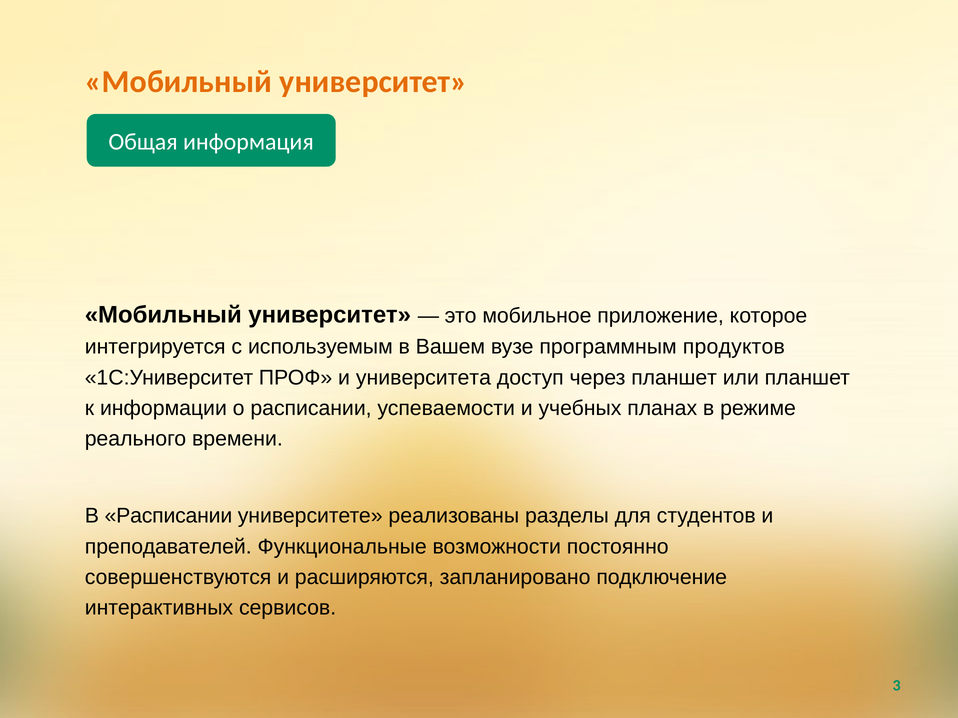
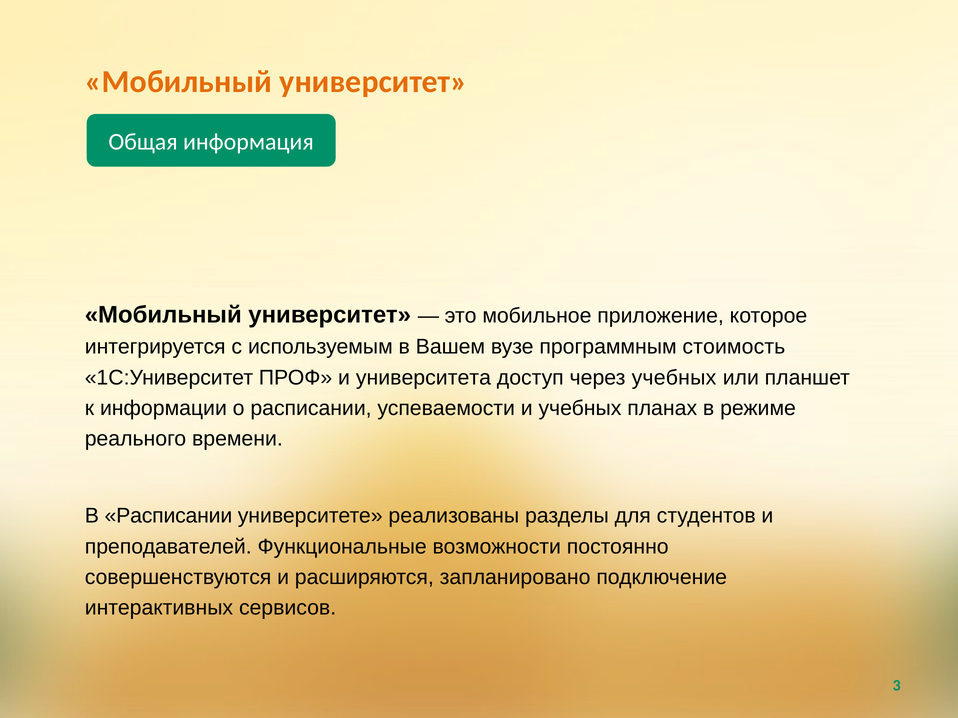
продуктов: продуктов -> стоимость
через планшет: планшет -> учебных
